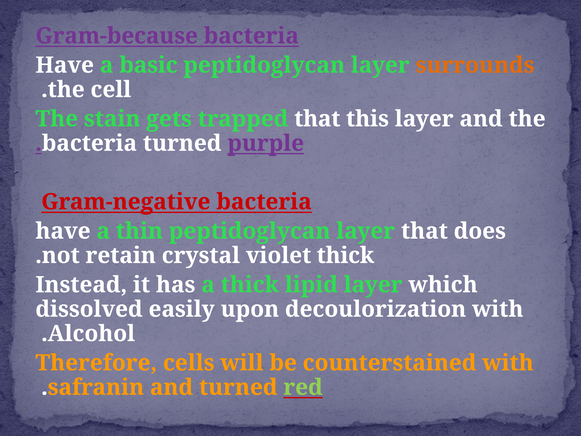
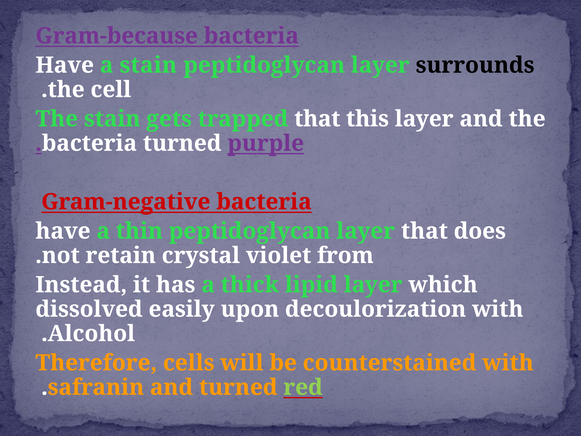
a basic: basic -> stain
surrounds colour: orange -> black
violet thick: thick -> from
